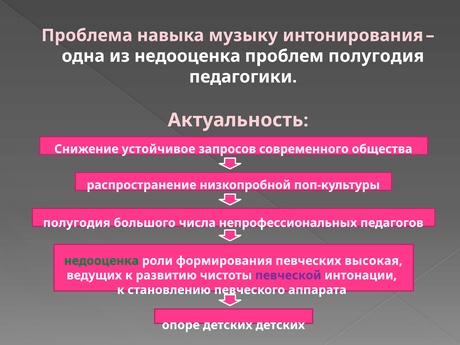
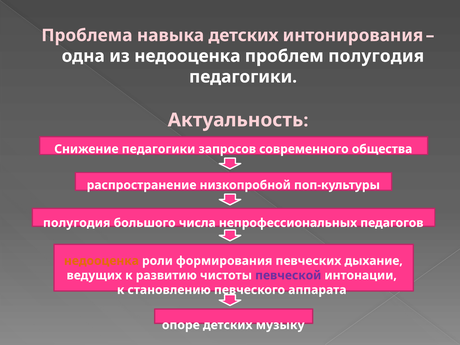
навыка музыку: музыку -> детских
Снижение устойчивое: устойчивое -> педагогики
недооценка at (101, 261) colour: green -> orange
высокая: высокая -> дыхание
детских детских: детских -> музыку
